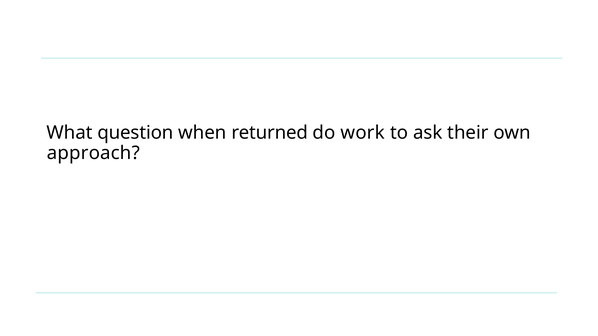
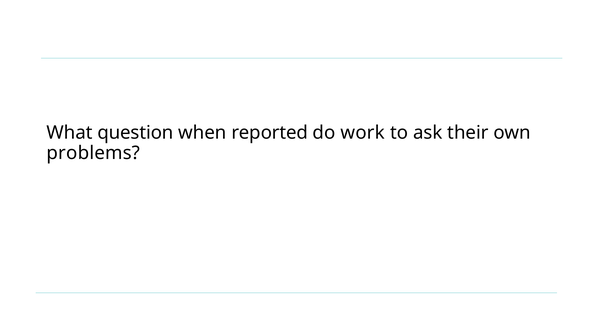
returned: returned -> reported
approach: approach -> problems
